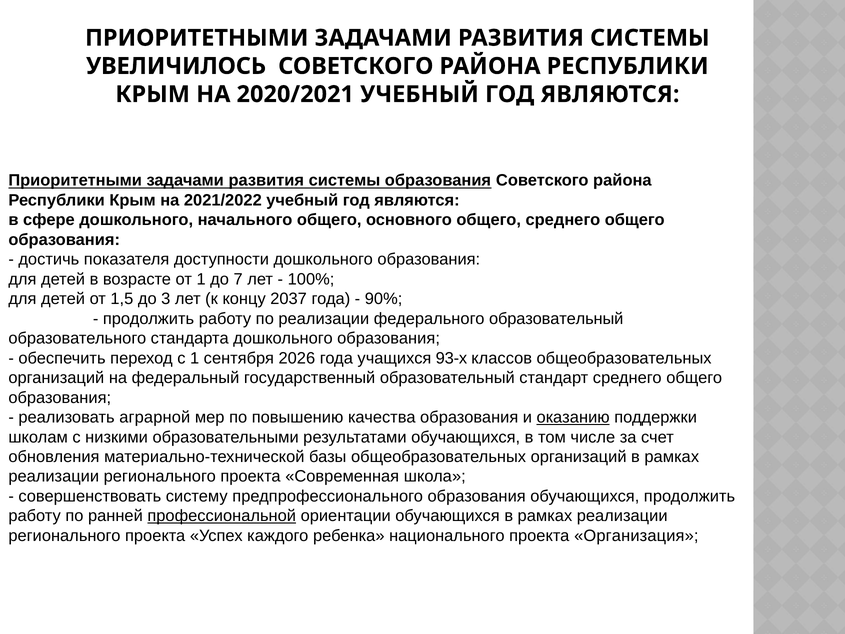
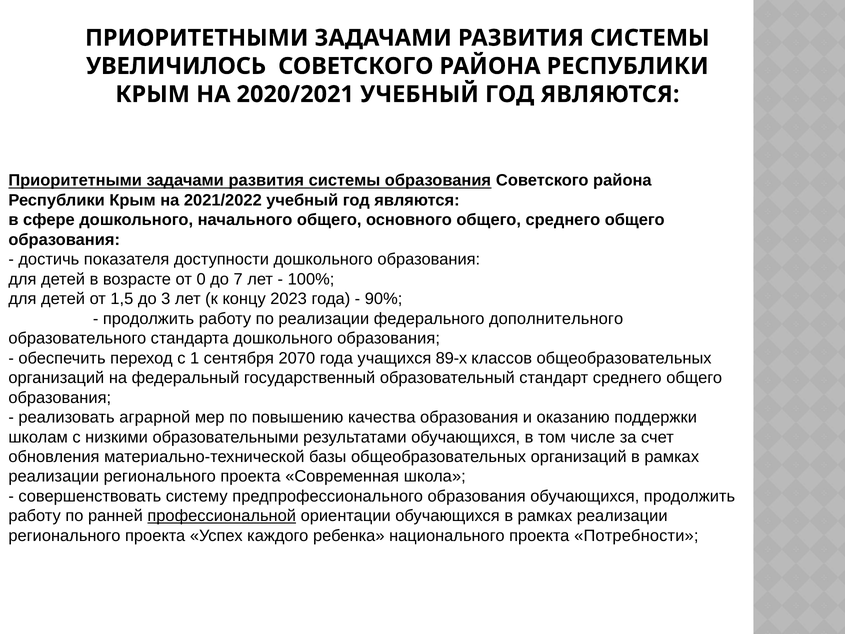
от 1: 1 -> 0
2037: 2037 -> 2023
федерального образовательный: образовательный -> дополнительного
2026: 2026 -> 2070
93-х: 93-х -> 89-х
оказанию underline: present -> none
Организация: Организация -> Потребности
